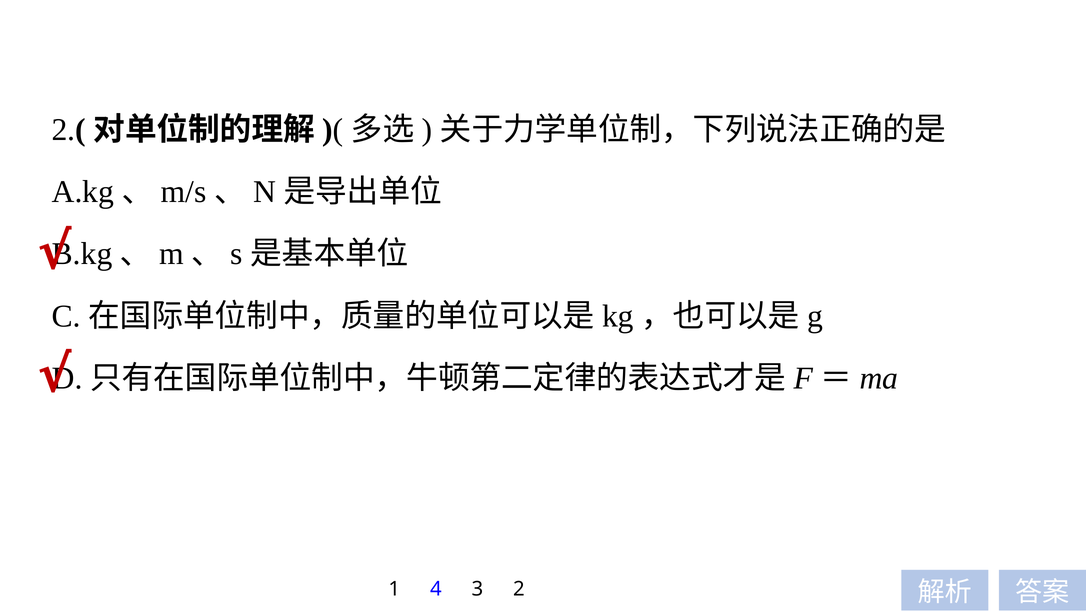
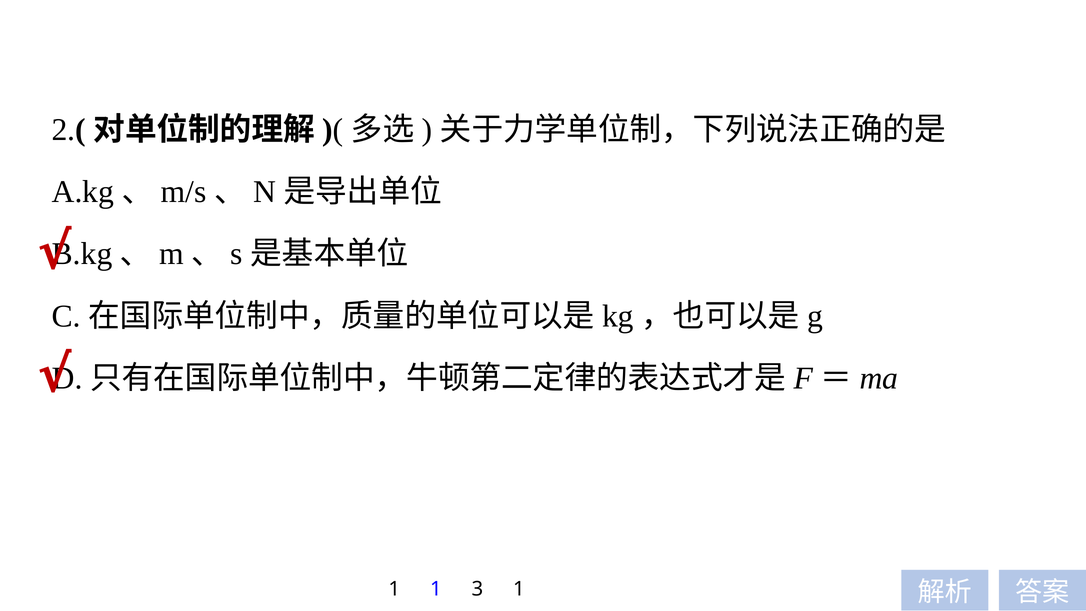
1 4: 4 -> 1
3 2: 2 -> 1
